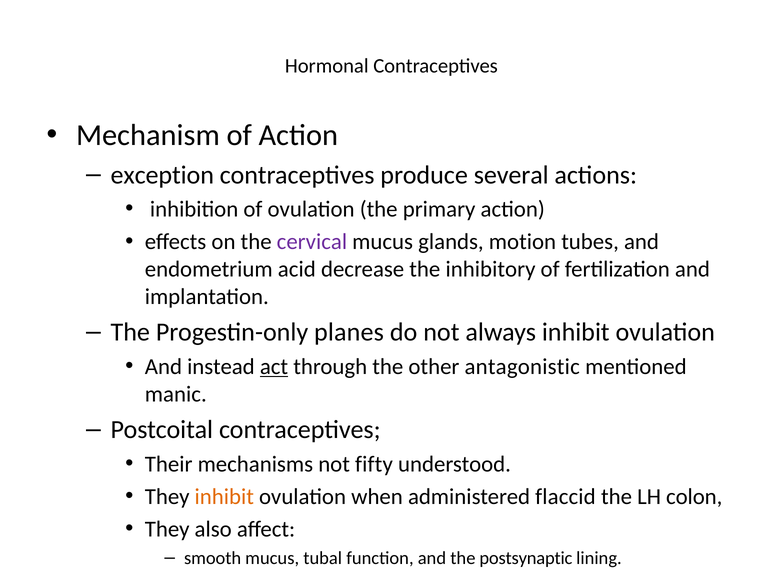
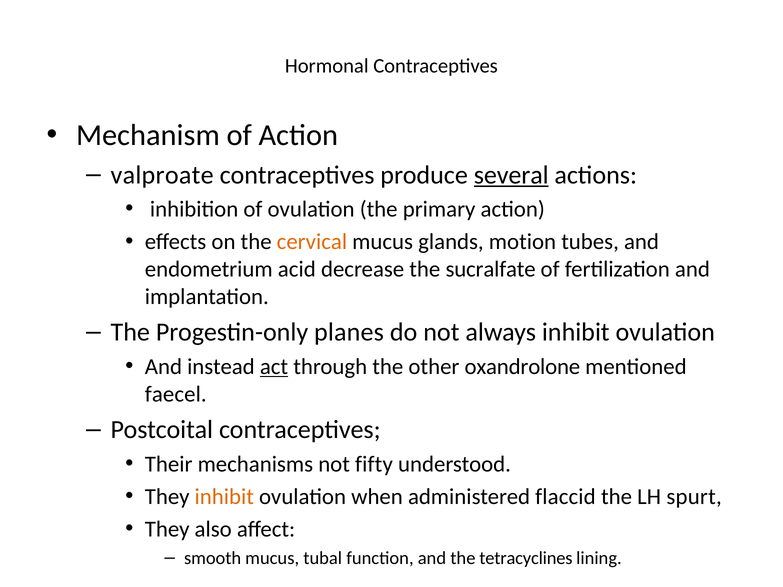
exception: exception -> valproate
several underline: none -> present
cervical colour: purple -> orange
inhibitory: inhibitory -> sucralfate
antagonistic: antagonistic -> oxandrolone
manic: manic -> faecel
colon: colon -> spurt
postsynaptic: postsynaptic -> tetracyclines
